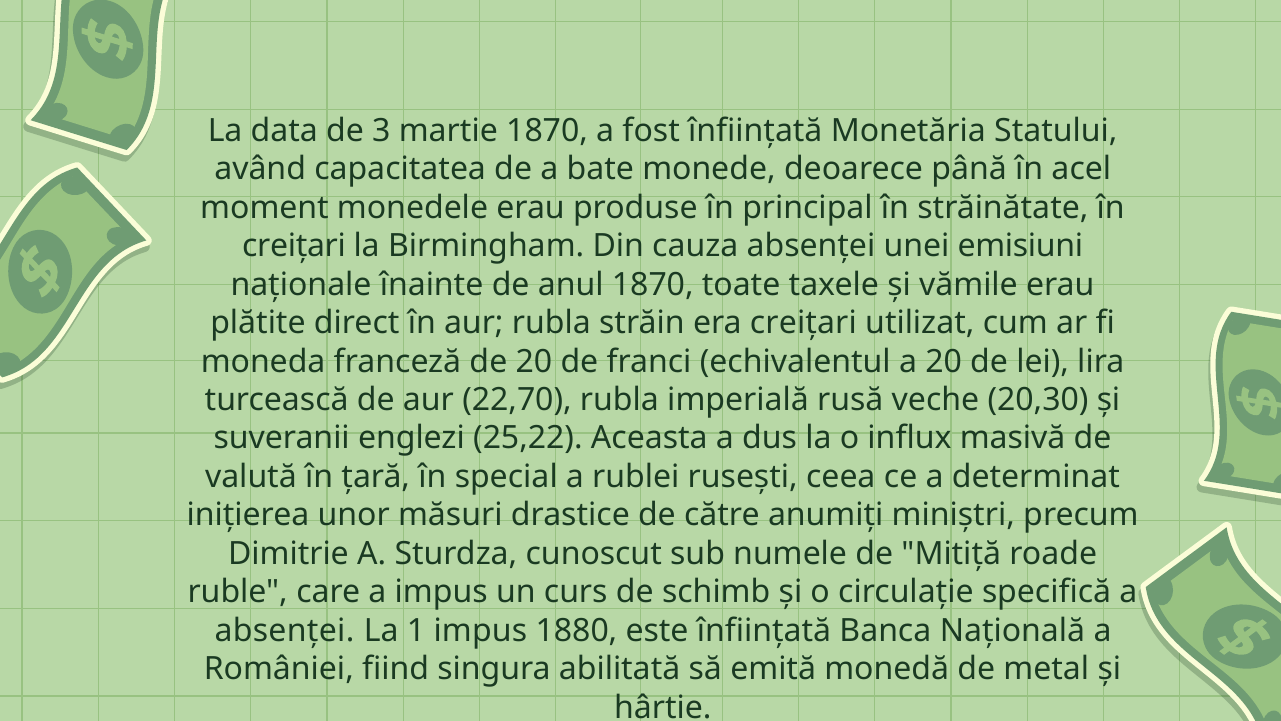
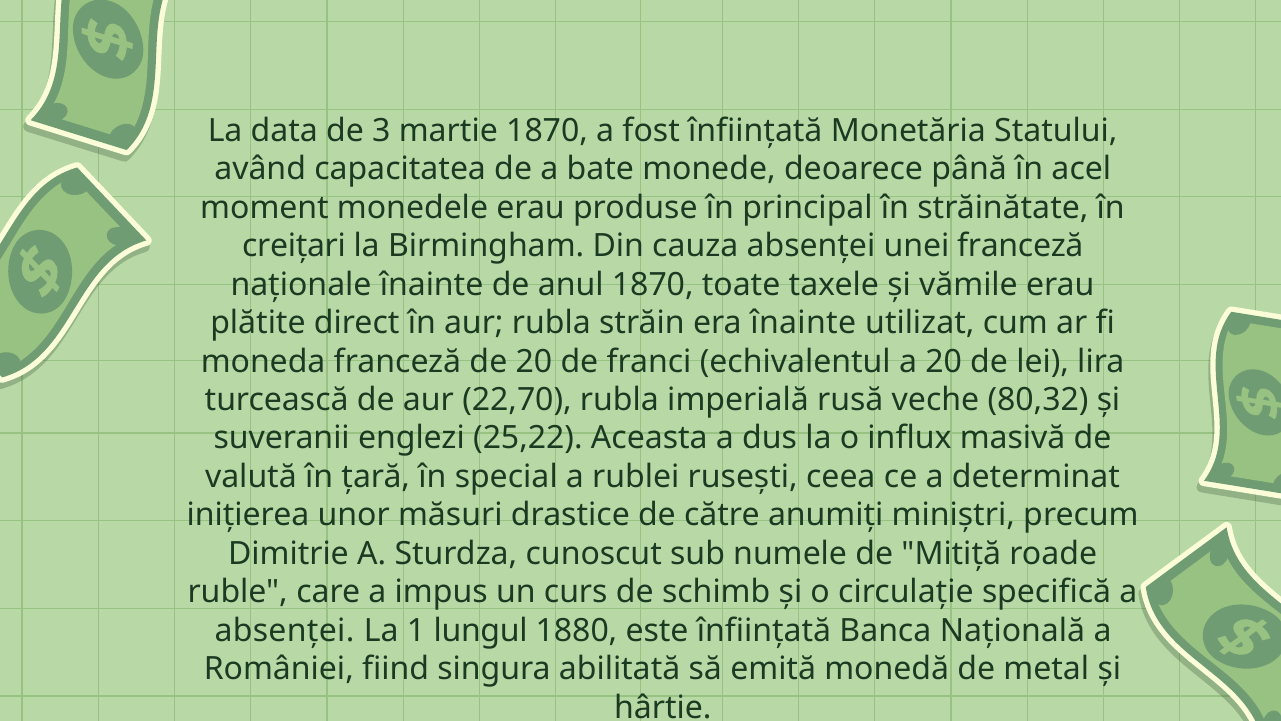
unei emisiuni: emisiuni -> franceză
era creițari: creițari -> înainte
20,30: 20,30 -> 80,32
1 impus: impus -> lungul
